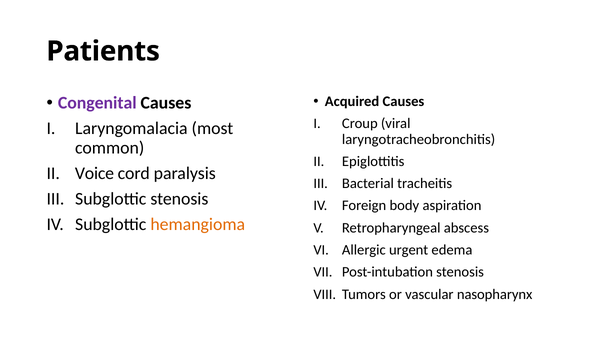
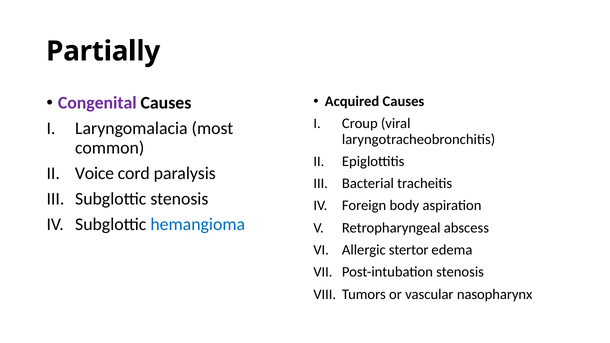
Patients: Patients -> Partially
hemangioma colour: orange -> blue
urgent: urgent -> stertor
